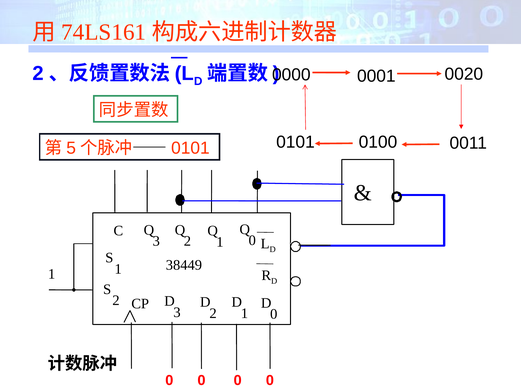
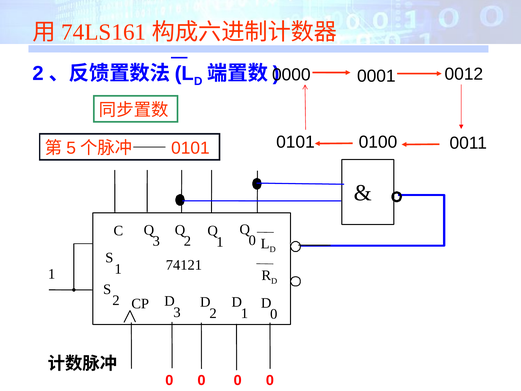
0020: 0020 -> 0012
38449: 38449 -> 74121
